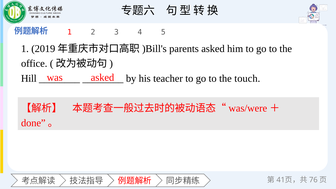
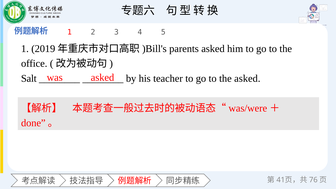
Hill: Hill -> Salt
the touch: touch -> asked
